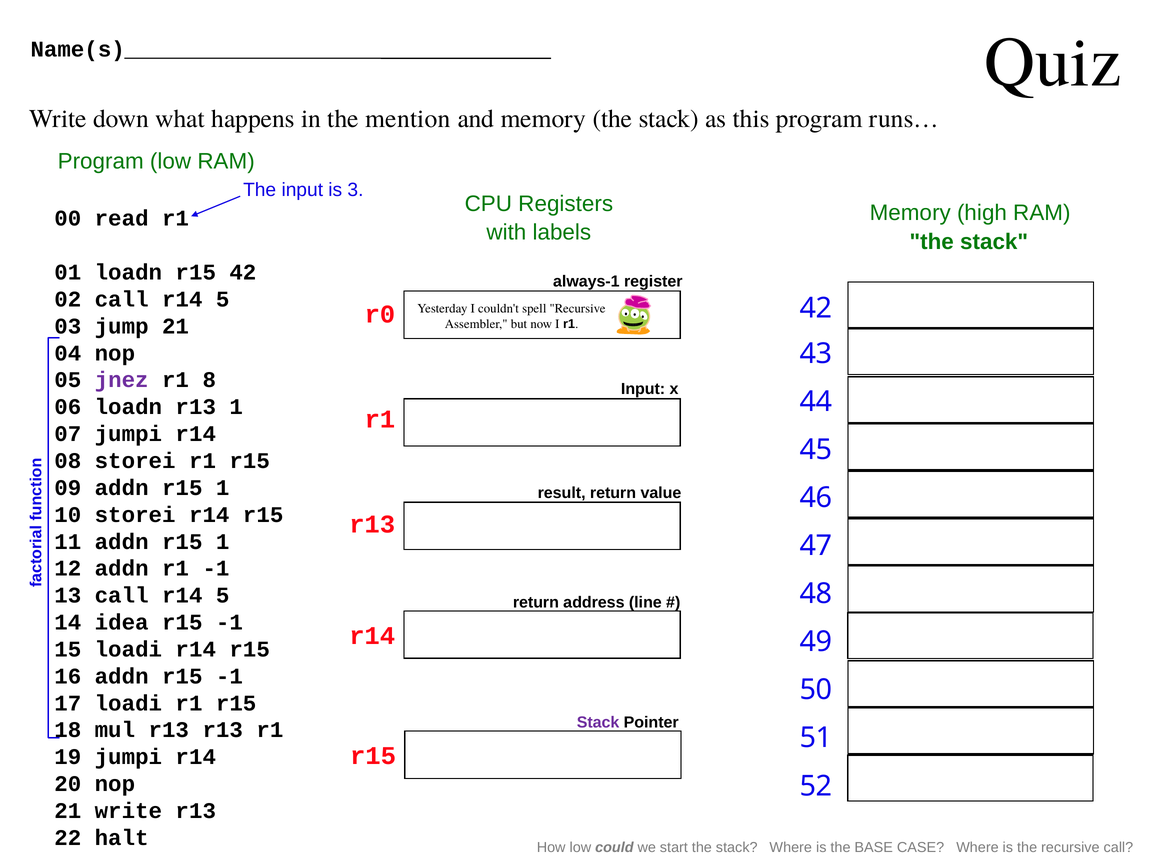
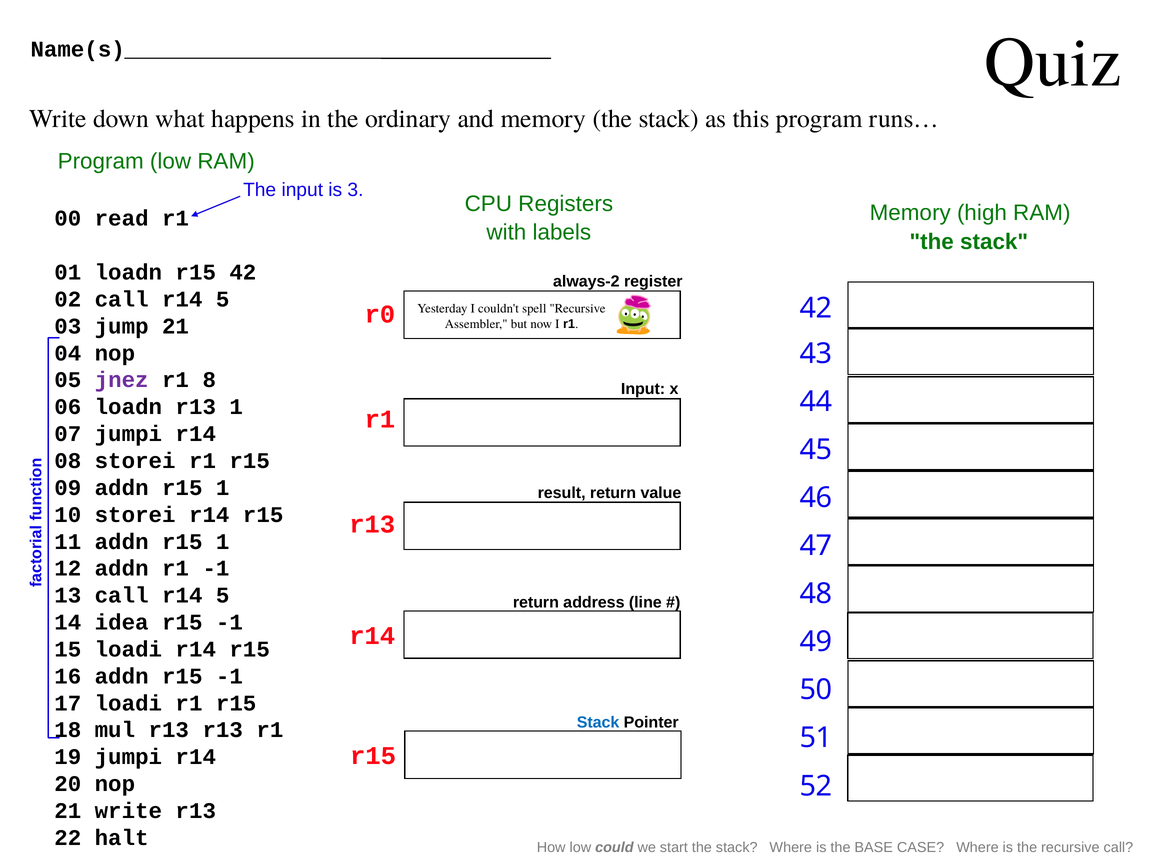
mention: mention -> ordinary
always-1: always-1 -> always-2
Stack at (598, 722) colour: purple -> blue
